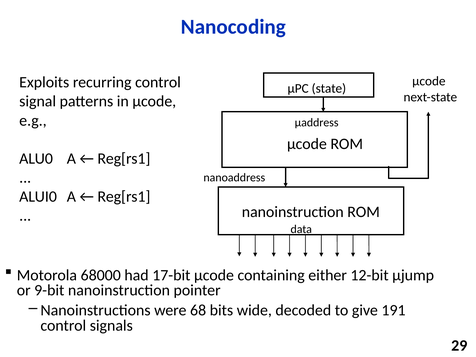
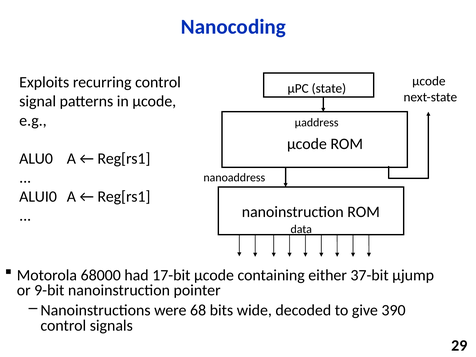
12-bit: 12-bit -> 37-bit
191: 191 -> 390
